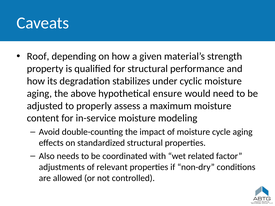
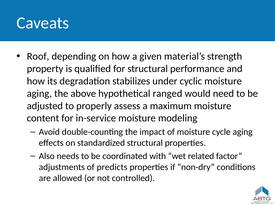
ensure: ensure -> ranged
relevant: relevant -> predicts
